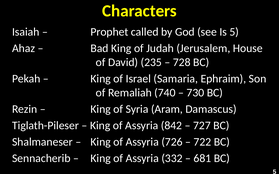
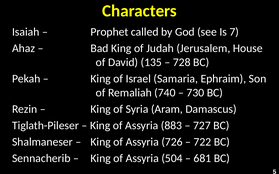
Is 5: 5 -> 7
235: 235 -> 135
842: 842 -> 883
332: 332 -> 504
